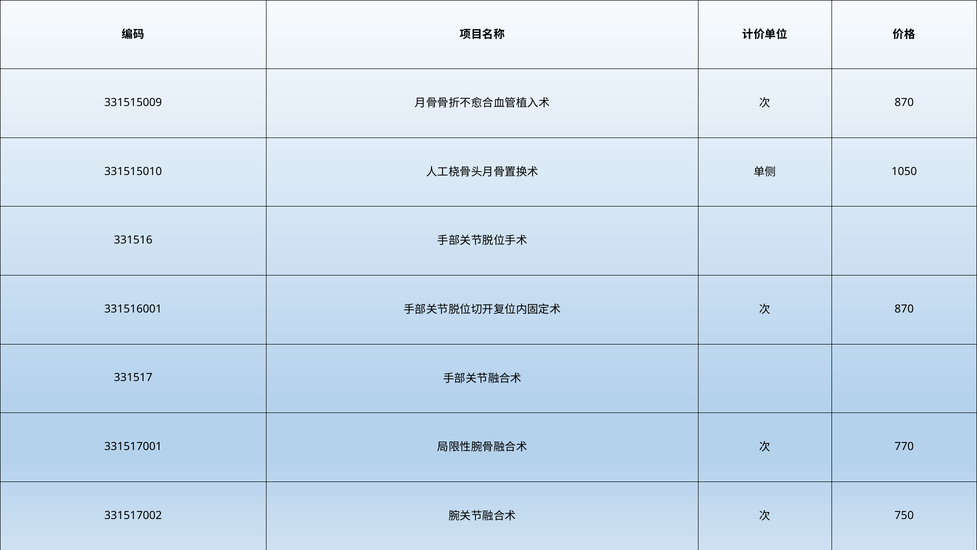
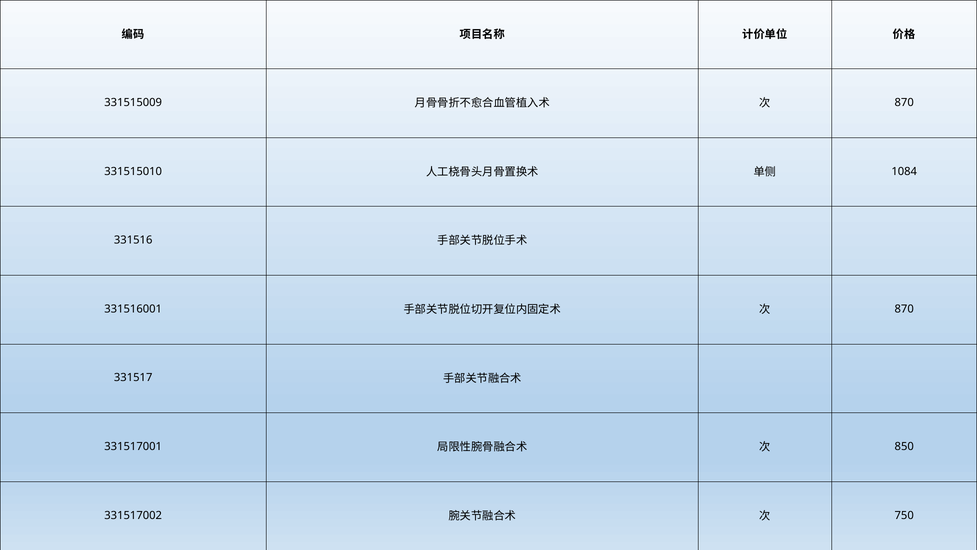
1050: 1050 -> 1084
770: 770 -> 850
